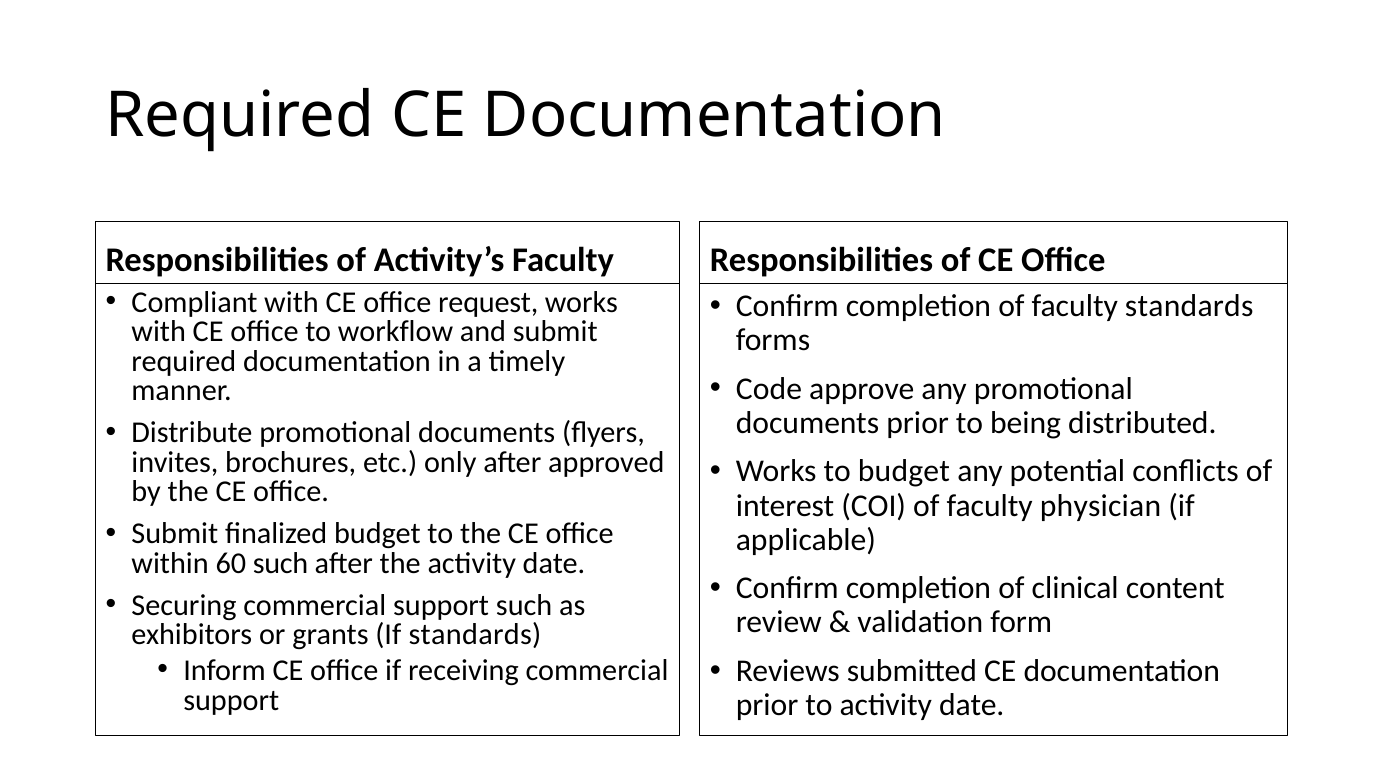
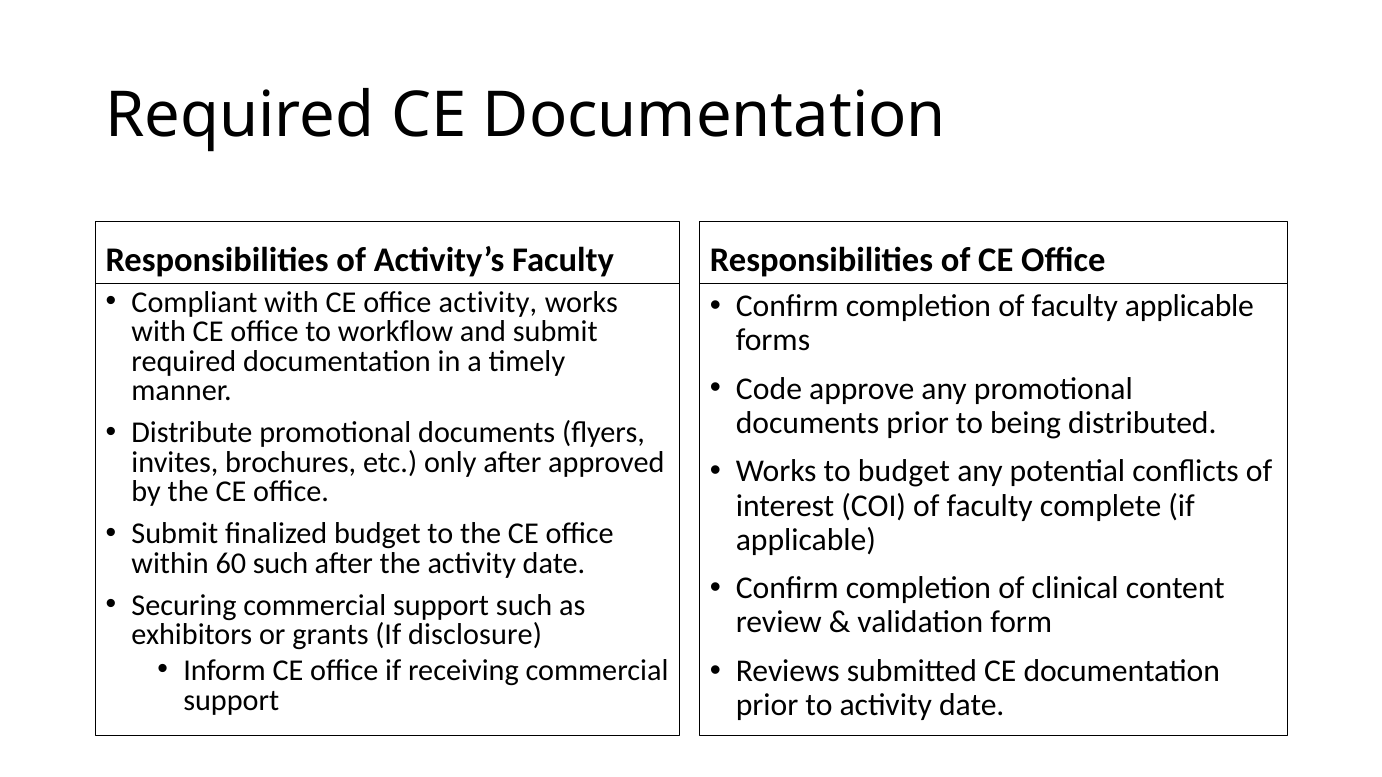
office request: request -> activity
faculty standards: standards -> applicable
physician: physician -> complete
If standards: standards -> disclosure
